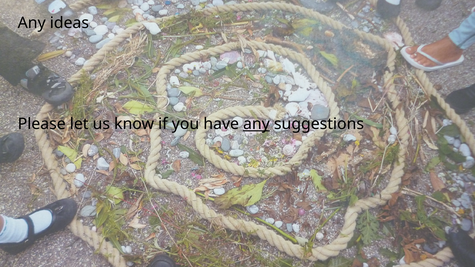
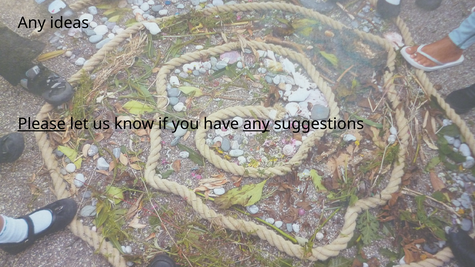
Please underline: none -> present
